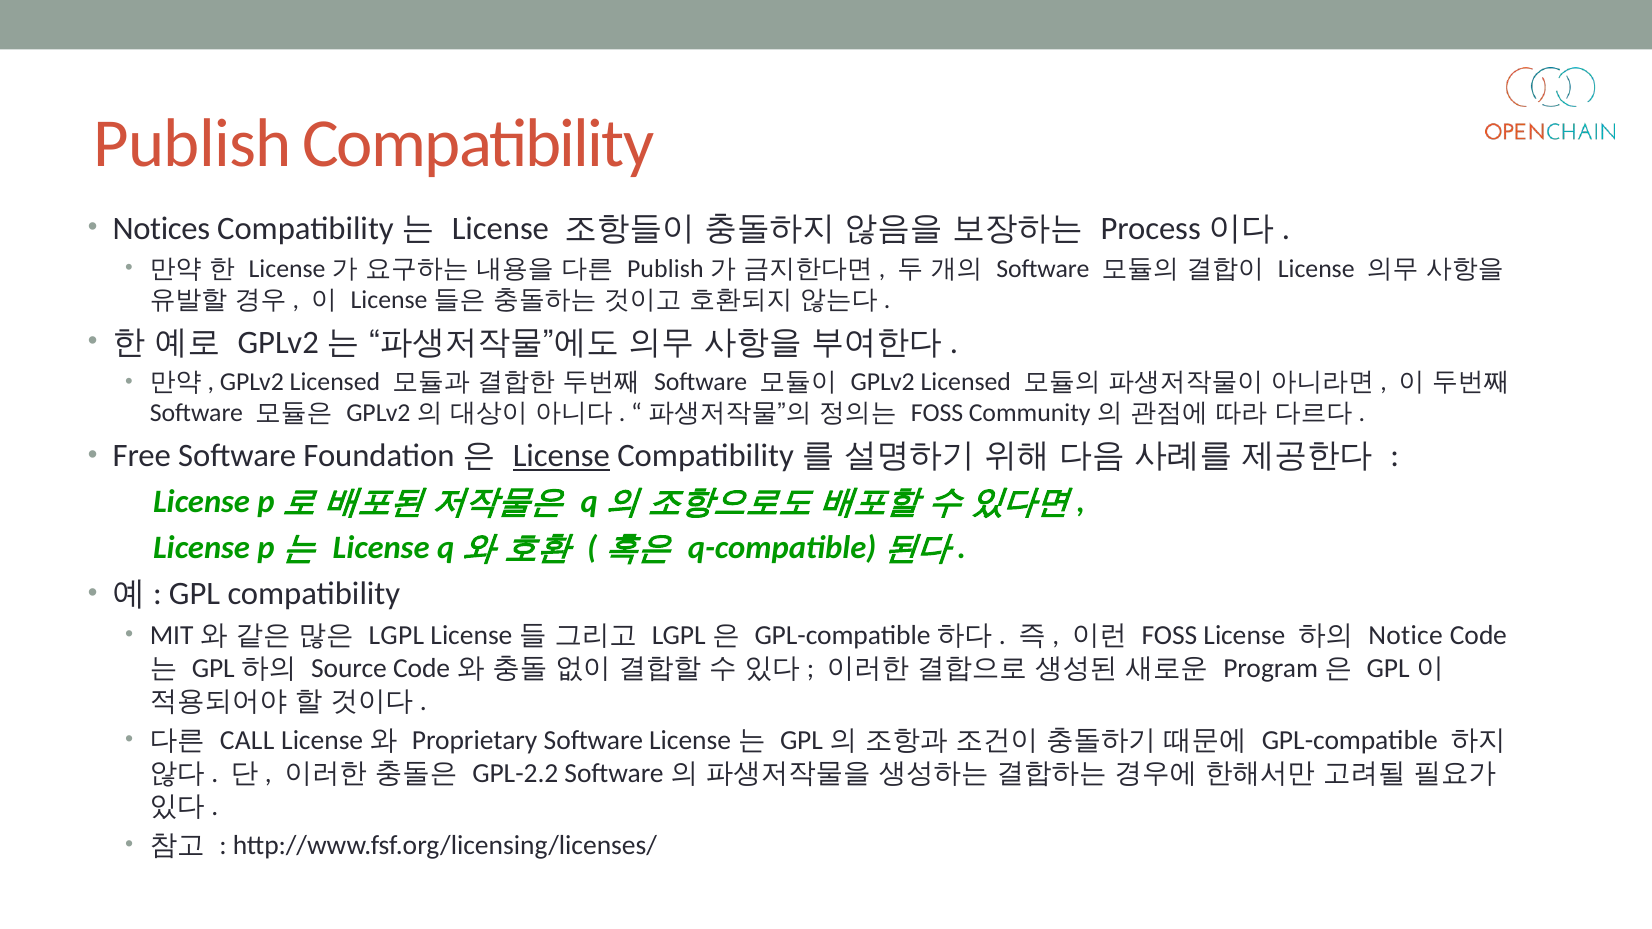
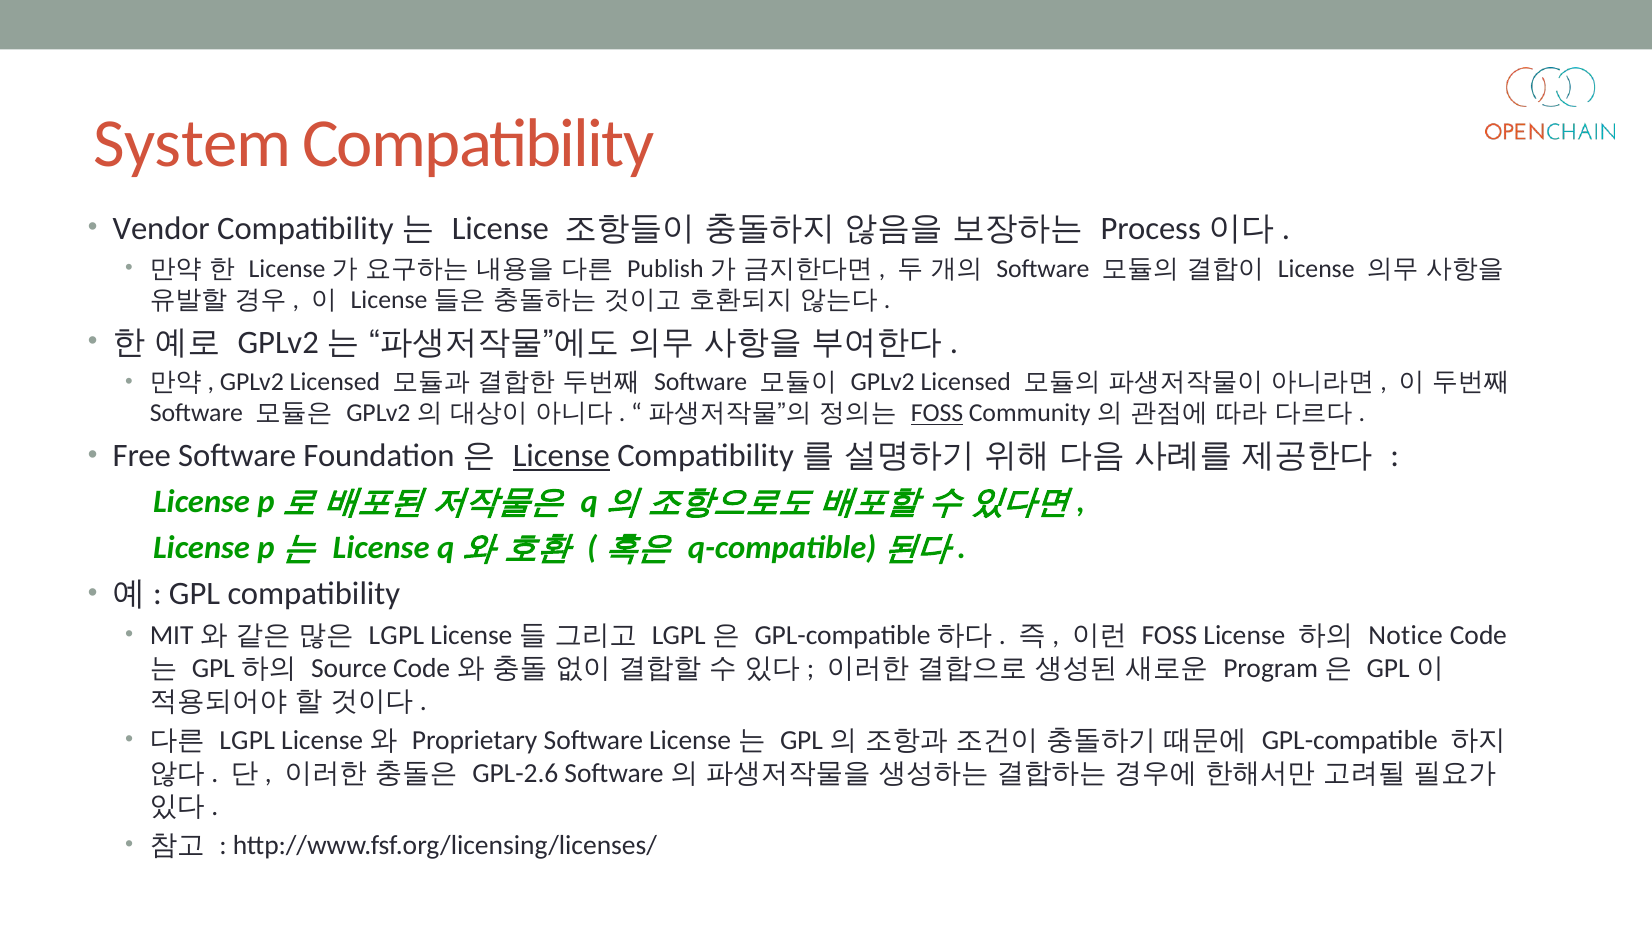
Publish at (193, 144): Publish -> System
Notices: Notices -> Vendor
FOSS at (937, 414) underline: none -> present
CALL at (247, 741): CALL -> LGPL
GPL-2.2: GPL-2.2 -> GPL-2.6
